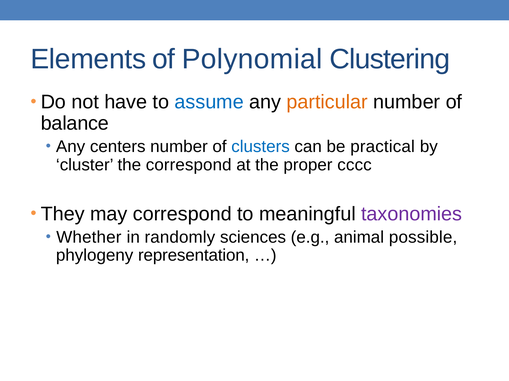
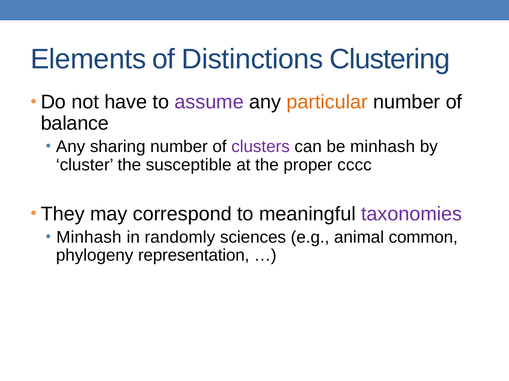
Polynomial: Polynomial -> Distinctions
assume colour: blue -> purple
centers: centers -> sharing
clusters colour: blue -> purple
be practical: practical -> minhash
the correspond: correspond -> susceptible
Whether at (89, 238): Whether -> Minhash
possible: possible -> common
